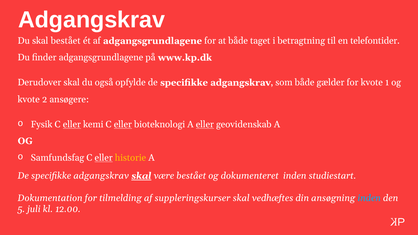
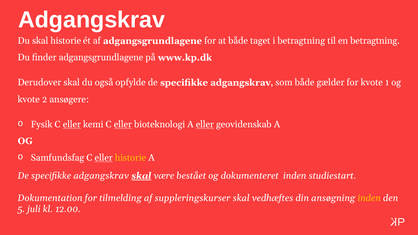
skal bestået: bestået -> historie
en telefontider: telefontider -> betragtning
inden at (369, 198) colour: light blue -> yellow
